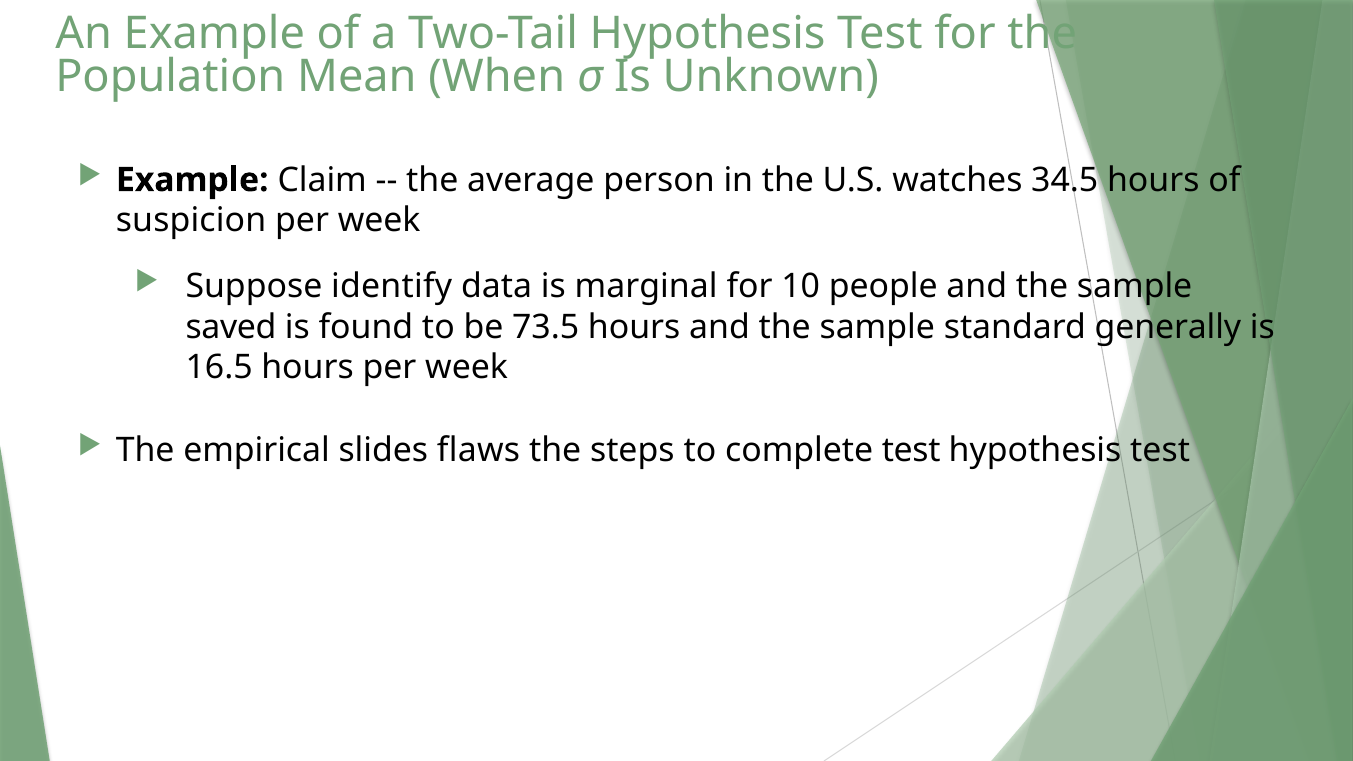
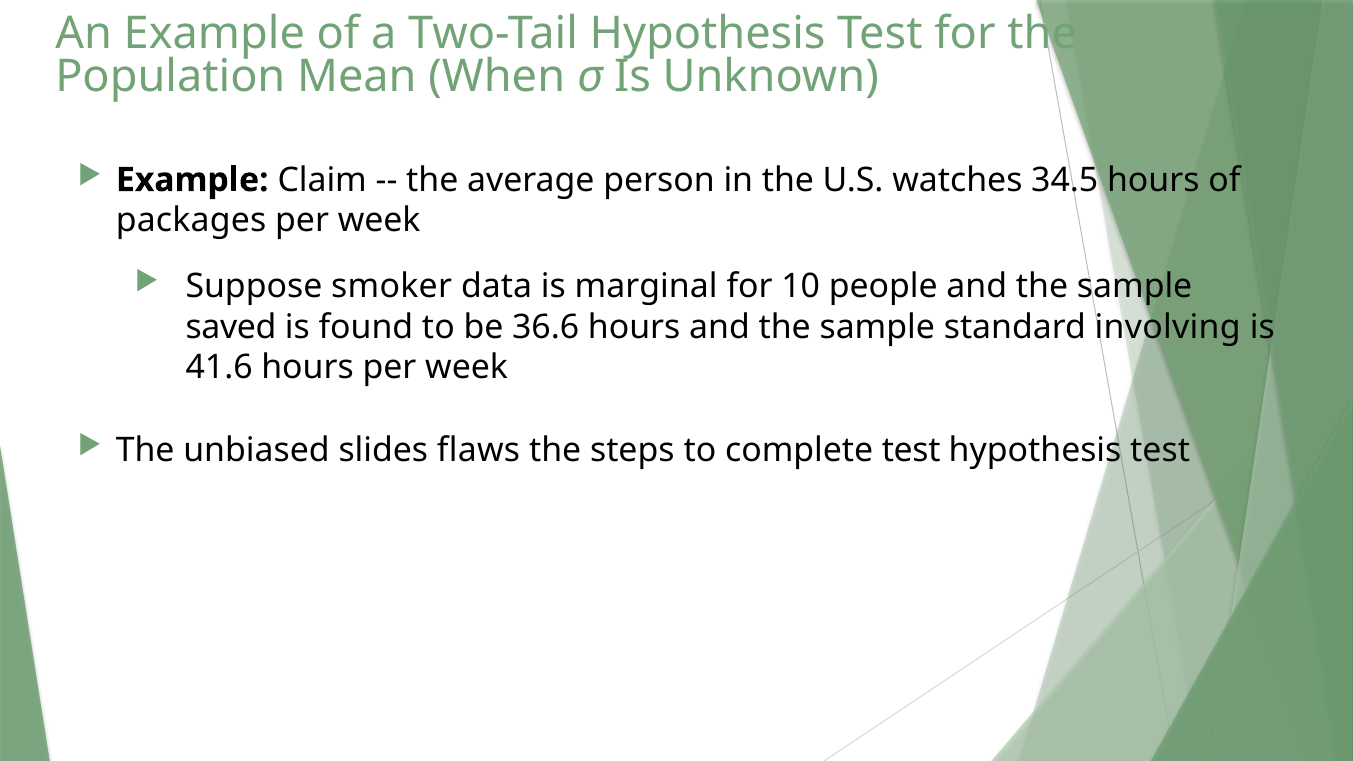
suspicion: suspicion -> packages
identify: identify -> smoker
73.5: 73.5 -> 36.6
generally: generally -> involving
16.5: 16.5 -> 41.6
empirical: empirical -> unbiased
